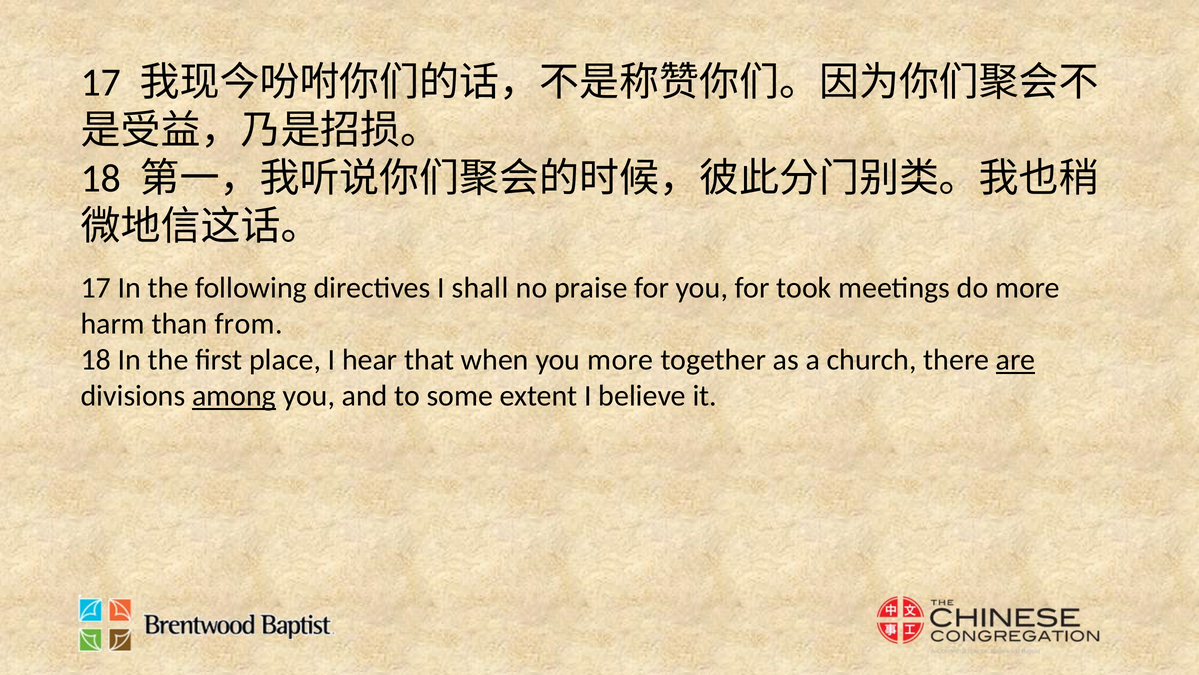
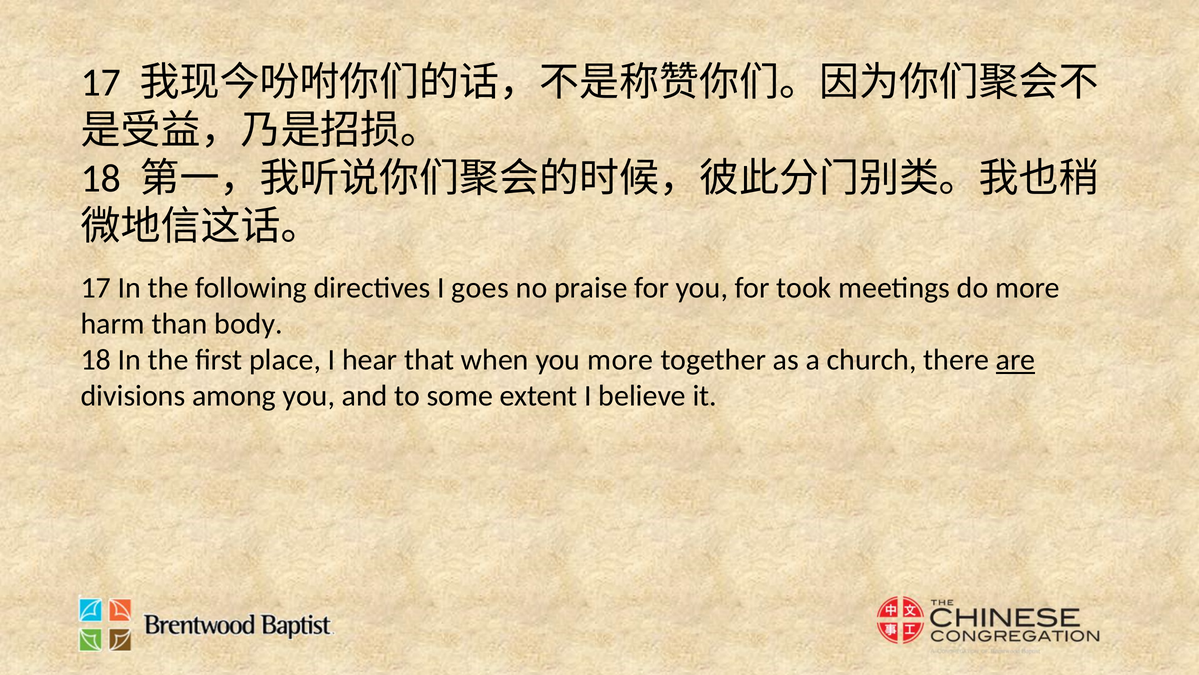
shall: shall -> goes
from: from -> body
among underline: present -> none
